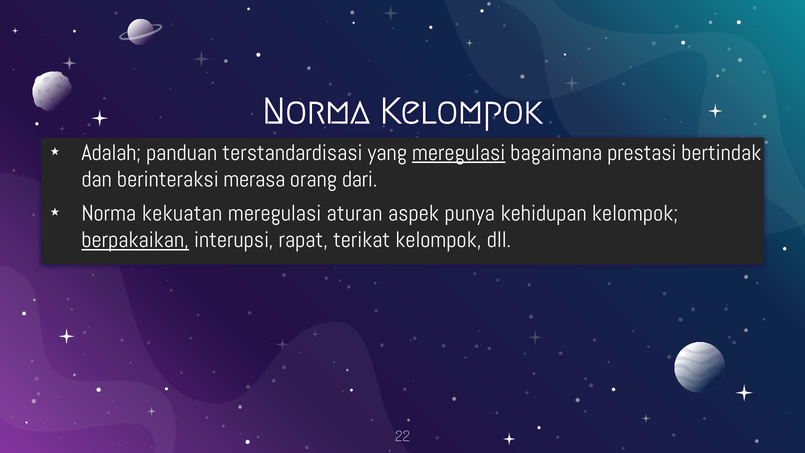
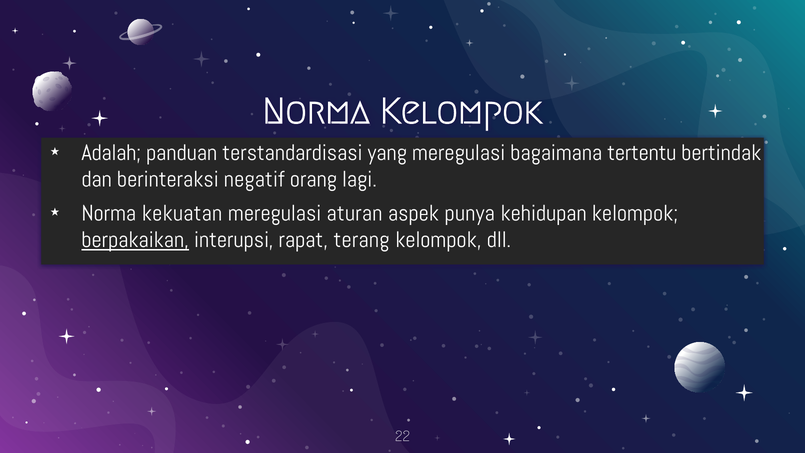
meregulasi at (459, 153) underline: present -> none
prestasi: prestasi -> tertentu
merasa: merasa -> negatif
dari: dari -> lagi
terikat: terikat -> terang
